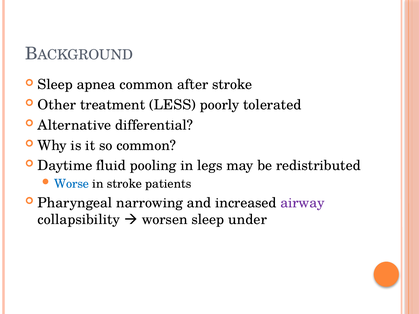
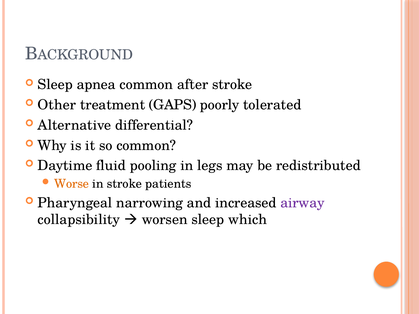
LESS: LESS -> GAPS
Worse colour: blue -> orange
under: under -> which
